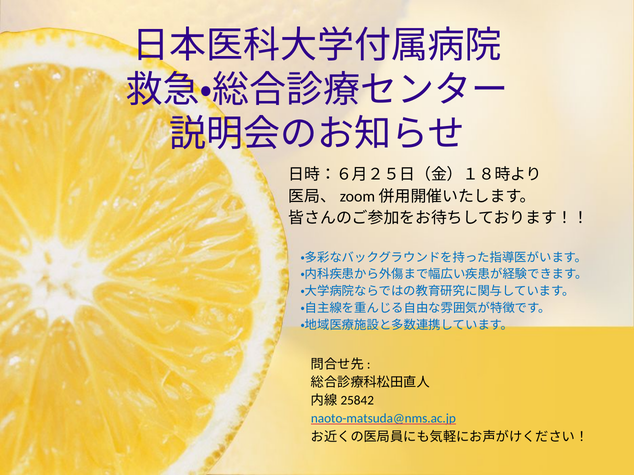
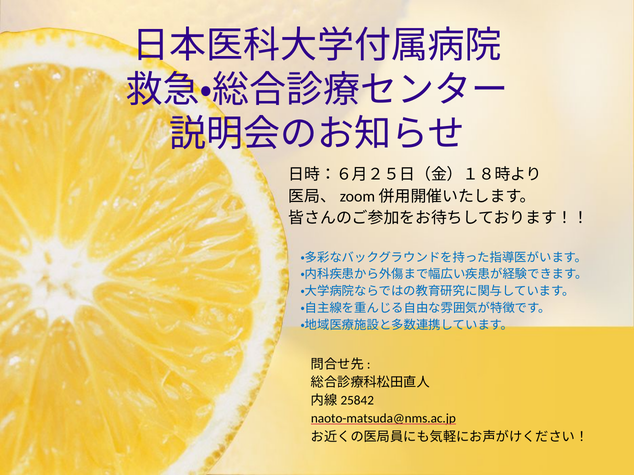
naoto-matsuda@nms.ac.jp colour: blue -> black
